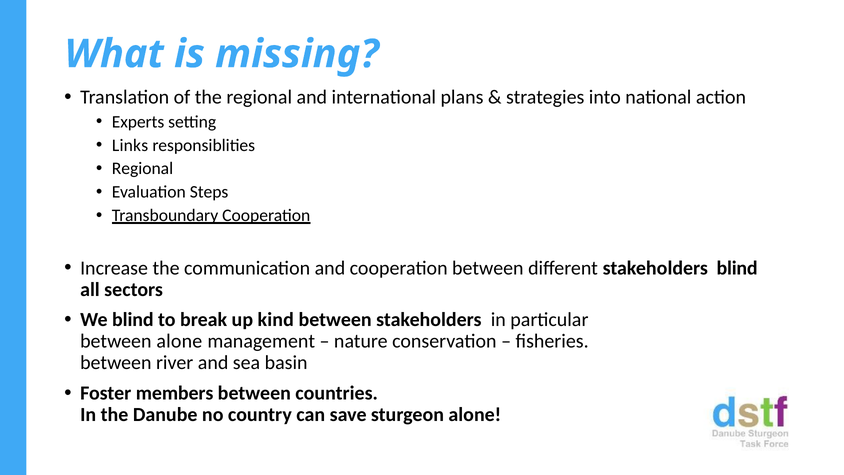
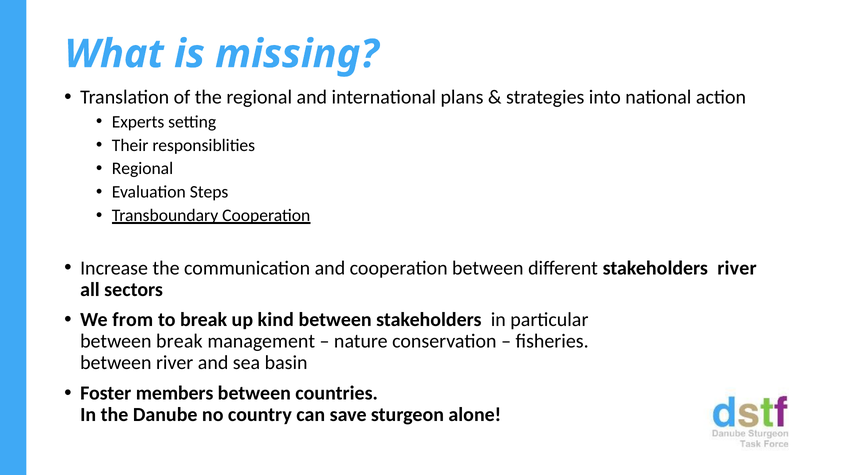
Links: Links -> Their
stakeholders blind: blind -> river
We blind: blind -> from
between alone: alone -> break
